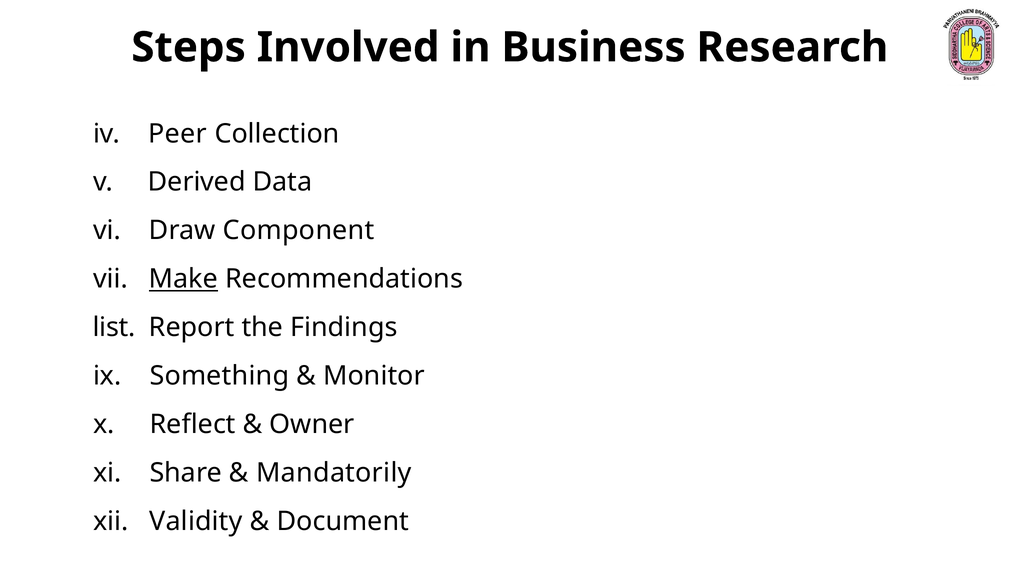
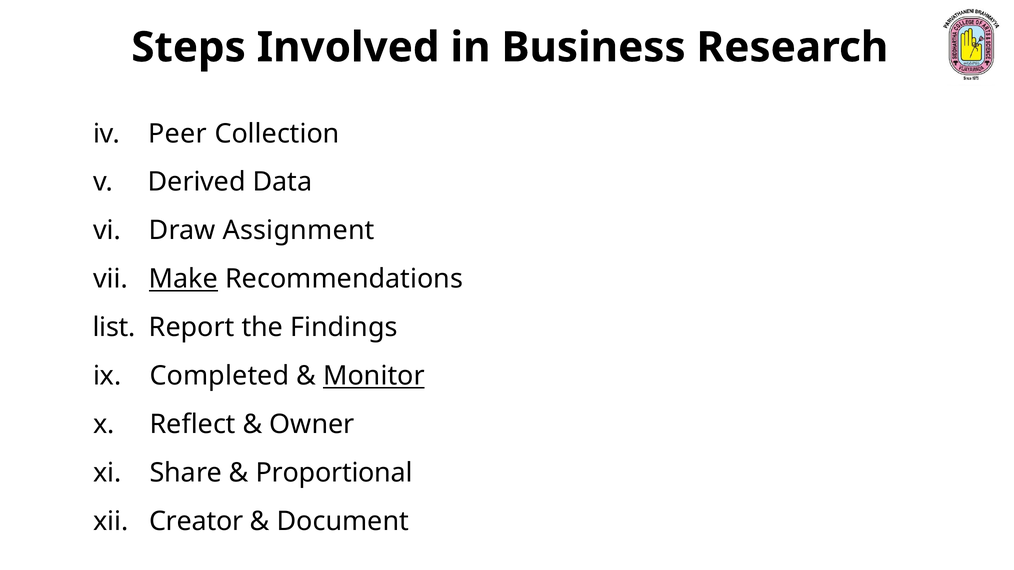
Component: Component -> Assignment
Something: Something -> Completed
Monitor underline: none -> present
Mandatorily: Mandatorily -> Proportional
Validity: Validity -> Creator
